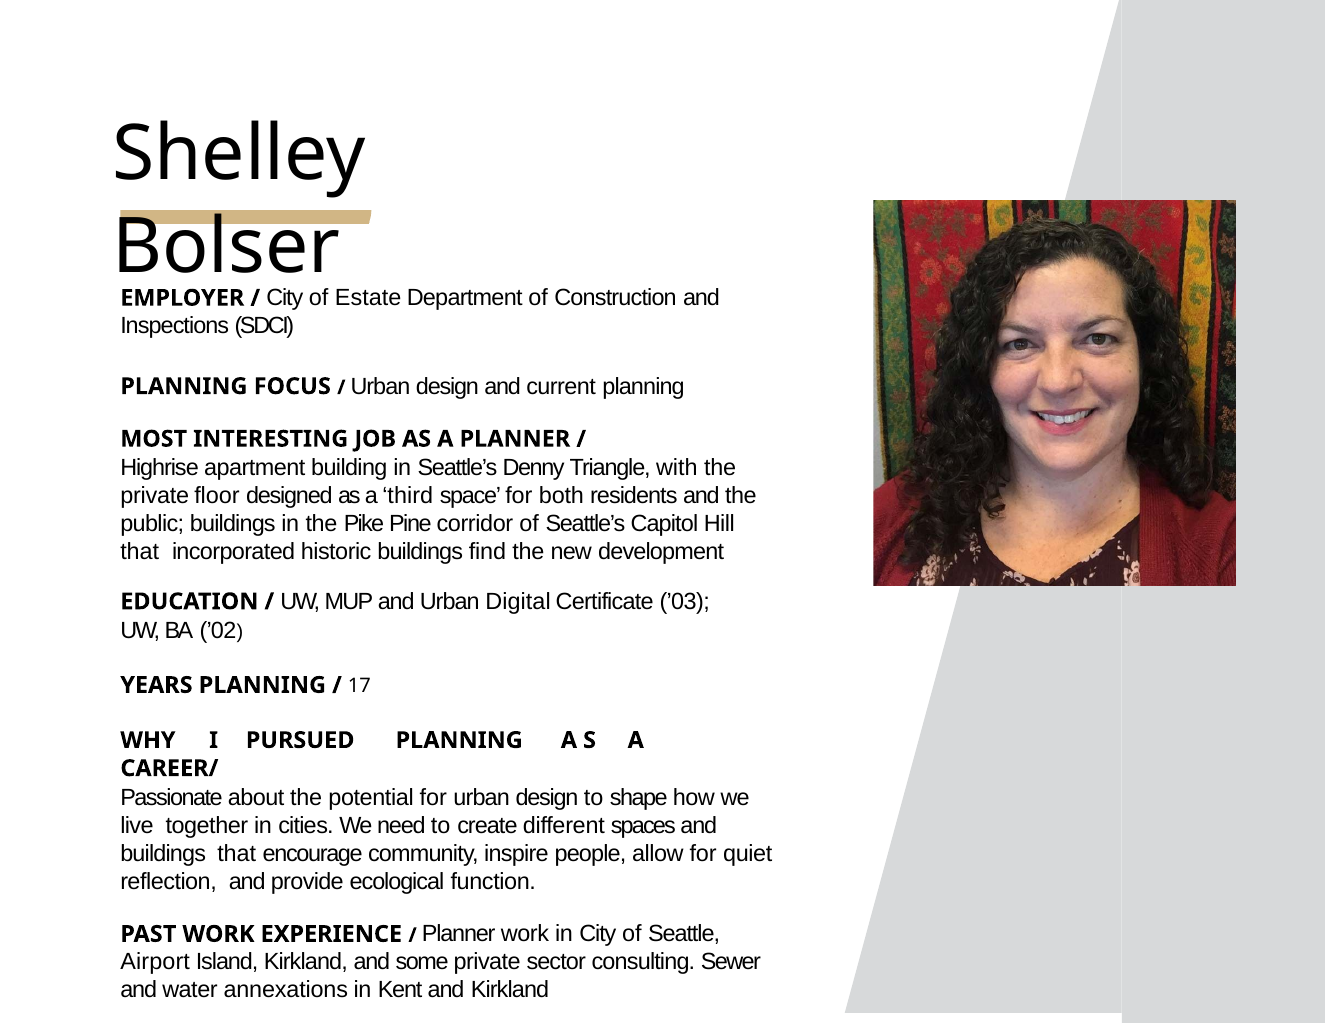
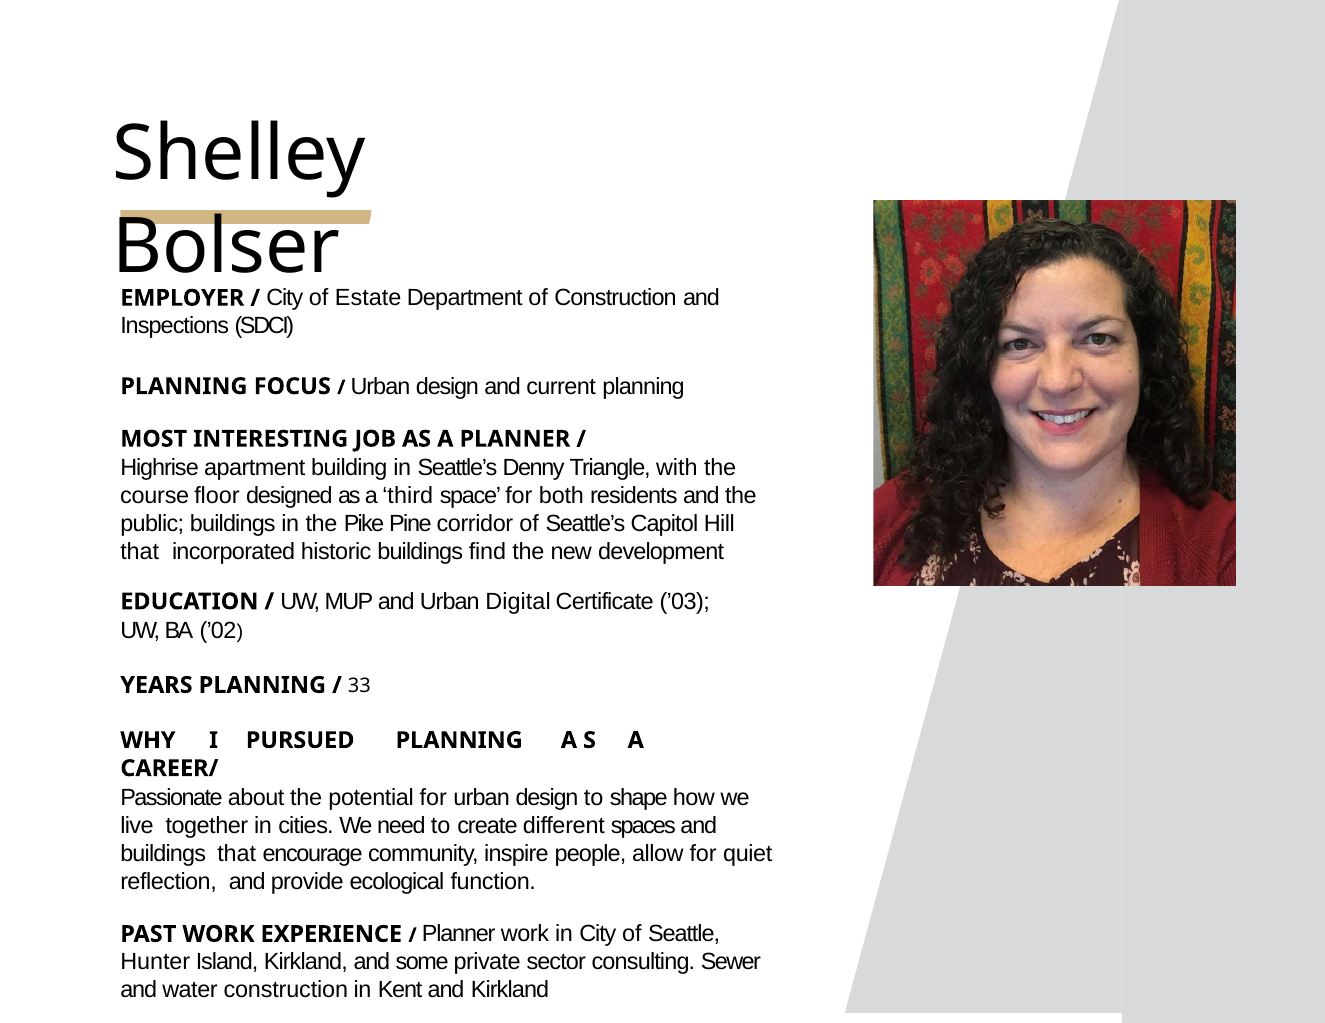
private at (155, 496): private -> course
17: 17 -> 33
Airport: Airport -> Hunter
water annexations: annexations -> construction
